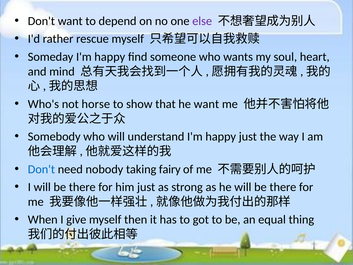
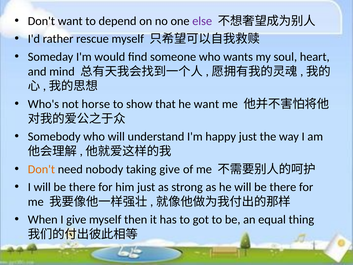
Someday I'm happy: happy -> would
Don't at (41, 169) colour: blue -> orange
taking fairy: fairy -> give
